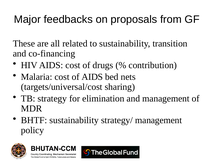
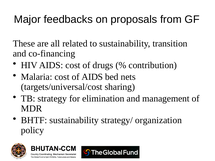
strategy/ management: management -> organization
